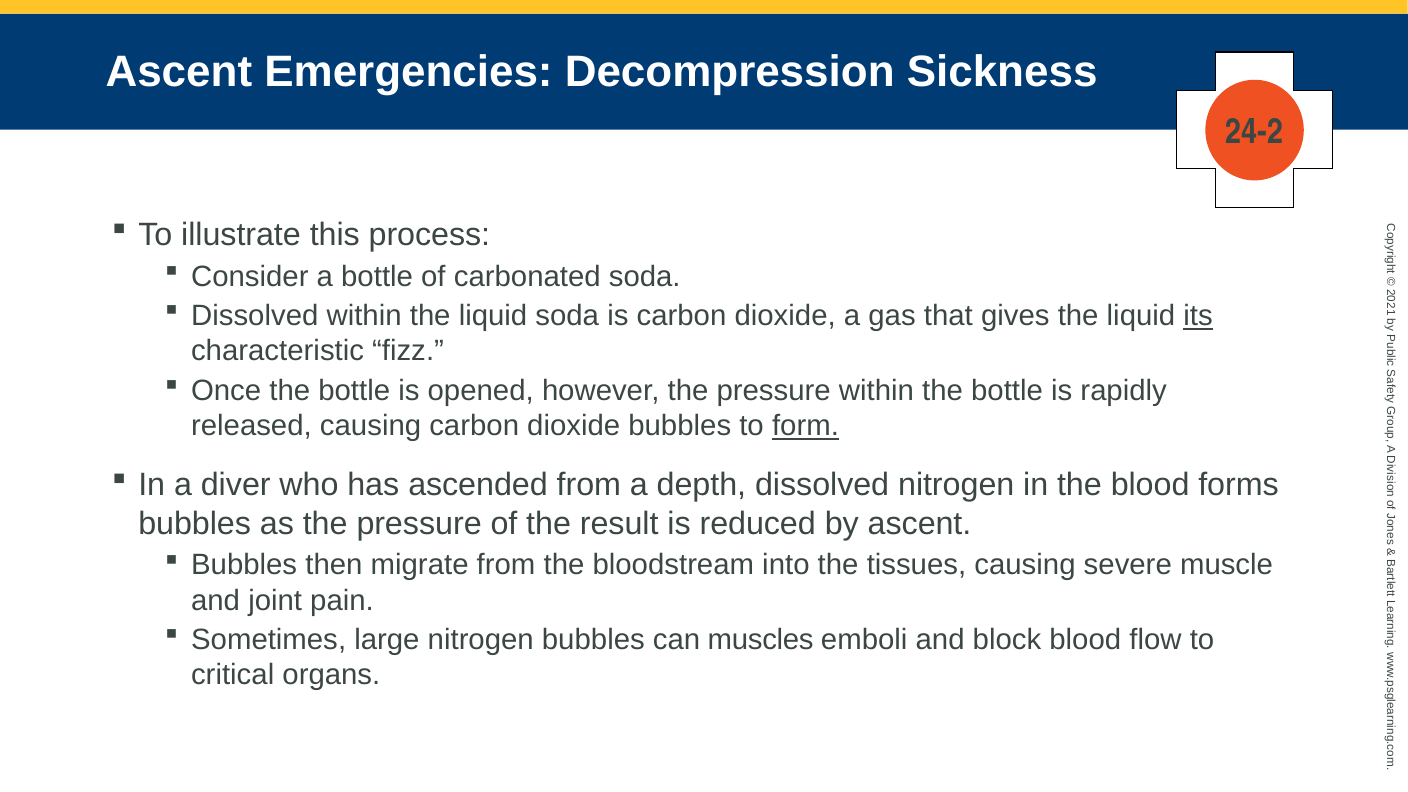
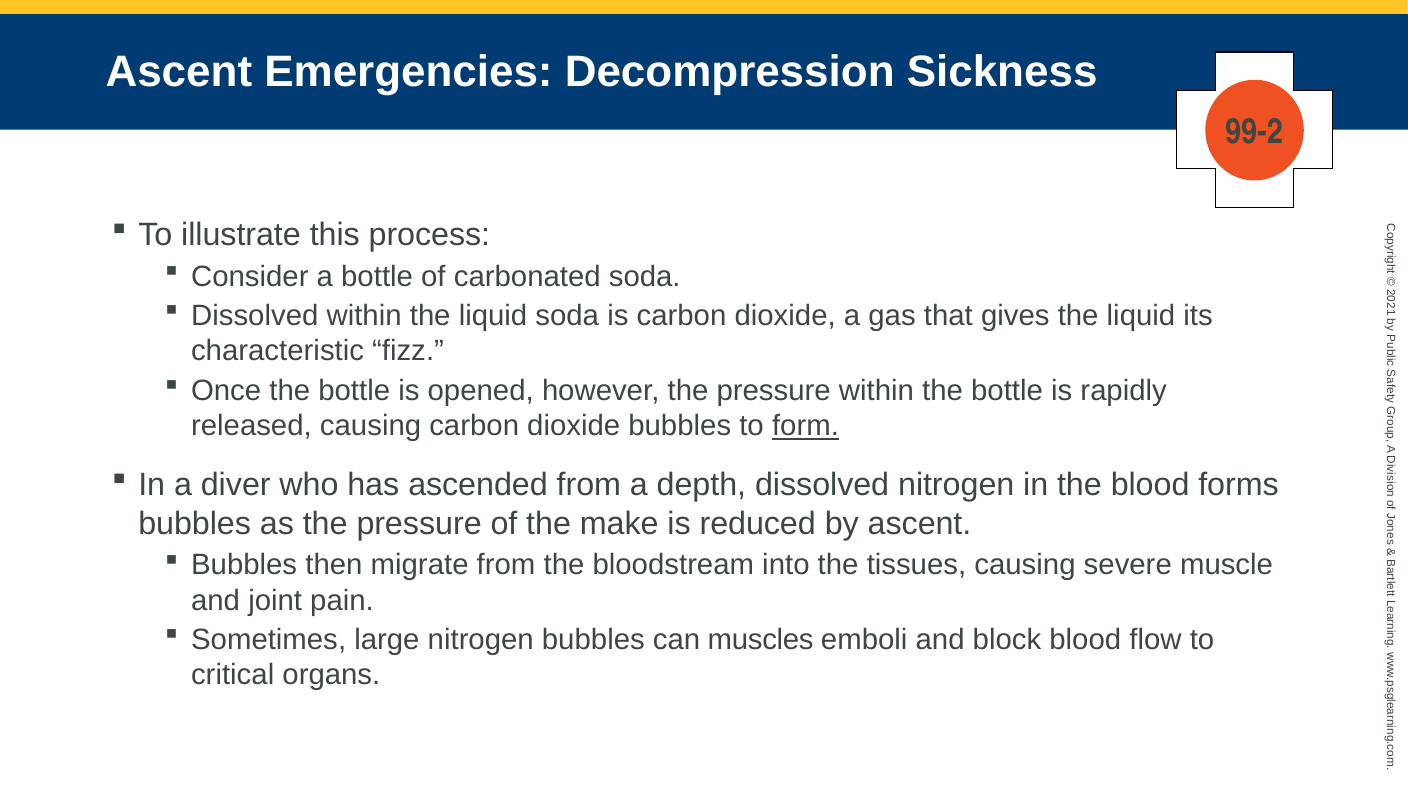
24-2: 24-2 -> 99-2
its underline: present -> none
result: result -> make
